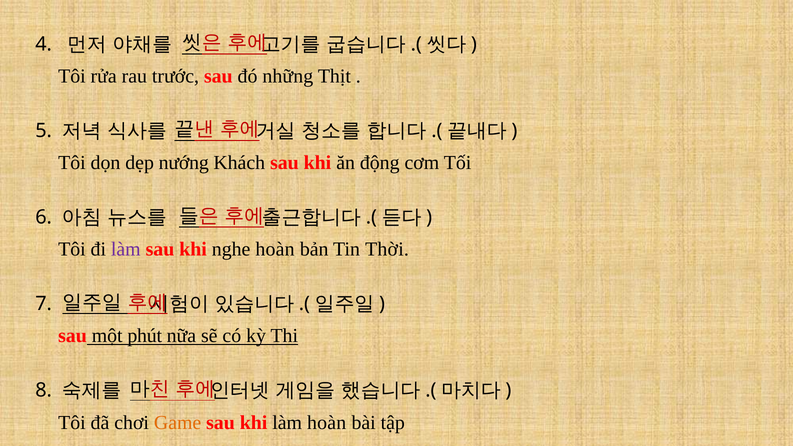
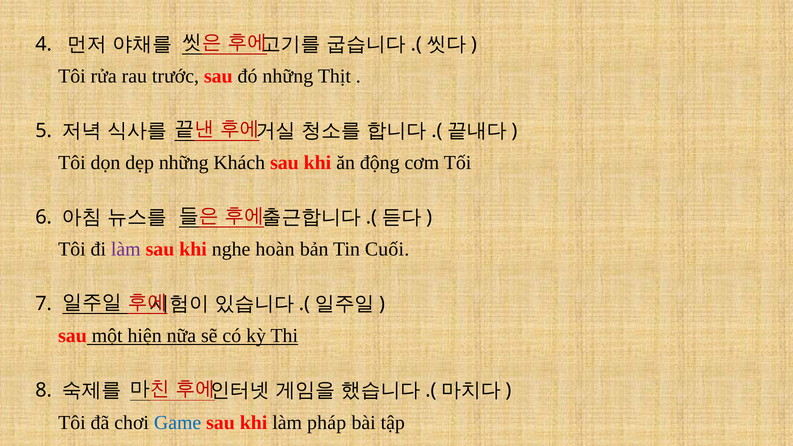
dẹp nướng: nướng -> những
Thời: Thời -> Cuối
phút: phút -> hiện
Game colour: orange -> blue
làm hoàn: hoàn -> pháp
